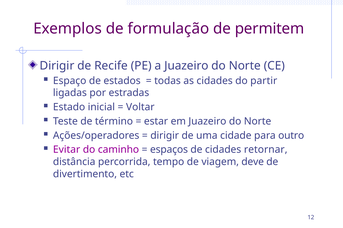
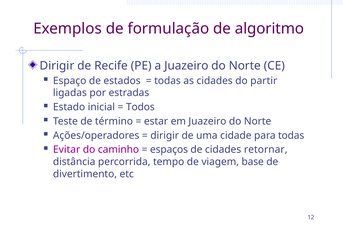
permitem: permitem -> algoritmo
Voltar: Voltar -> Todos
para outro: outro -> todas
deve: deve -> base
